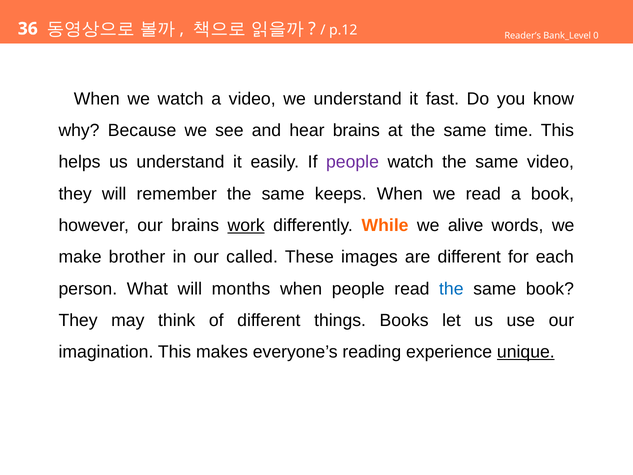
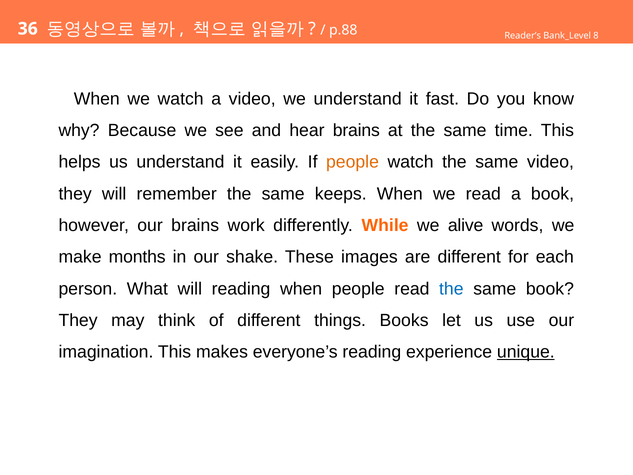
p.12: p.12 -> p.88
0: 0 -> 8
people at (353, 162) colour: purple -> orange
work underline: present -> none
brother: brother -> months
called: called -> shake
will months: months -> reading
